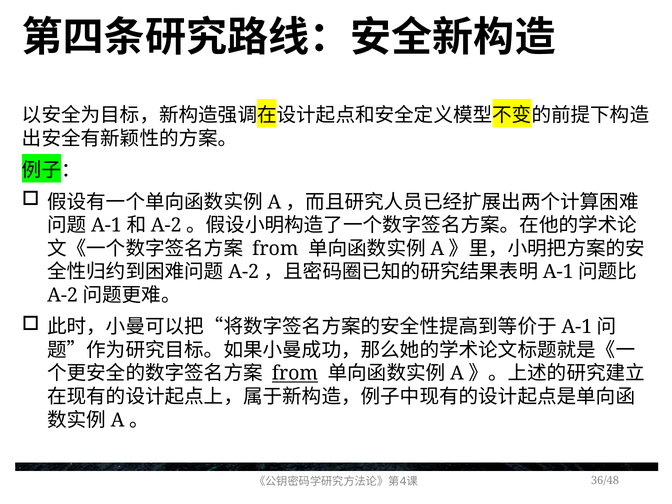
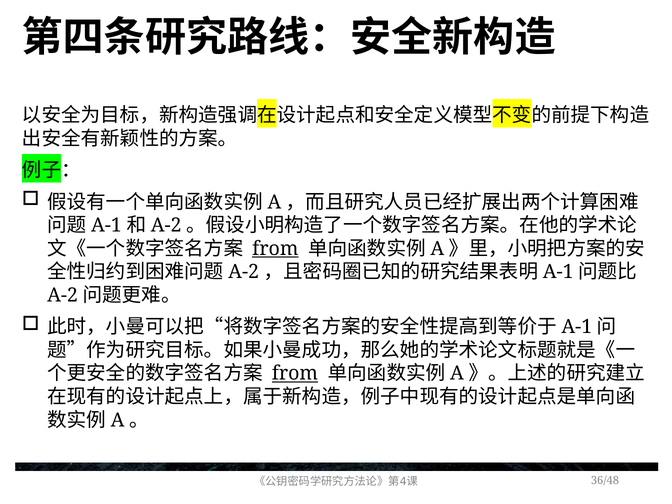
from at (275, 249) underline: none -> present
